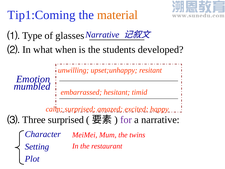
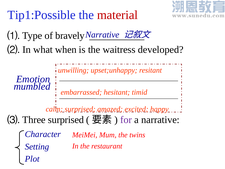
Tip1:Coming: Tip1:Coming -> Tip1:Possible
material colour: orange -> red
glasses: glasses -> bravely
students: students -> waitress
